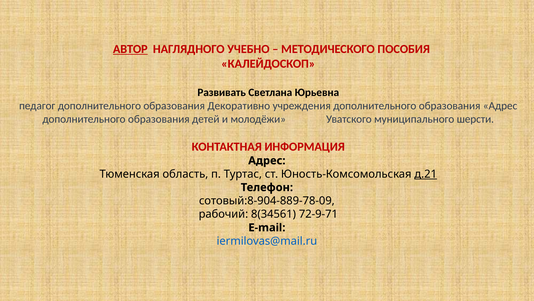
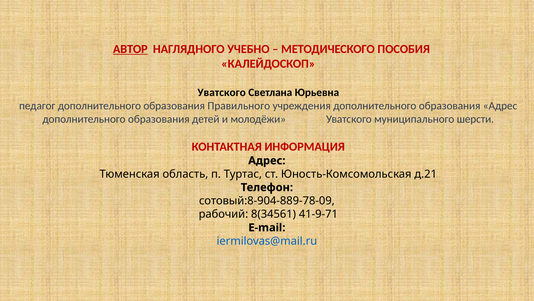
Развивать at (222, 92): Развивать -> Уватского
Декоративно: Декоративно -> Правильного
д.21 underline: present -> none
72-9-71: 72-9-71 -> 41-9-71
